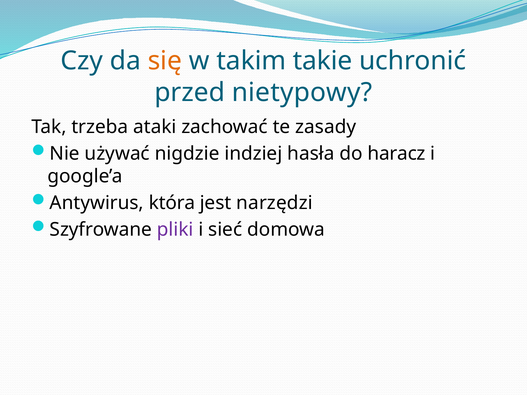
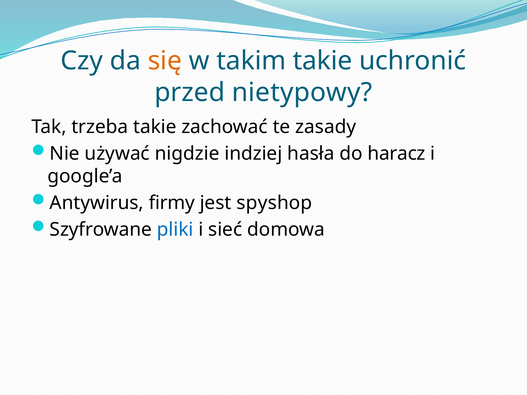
trzeba ataki: ataki -> takie
która: która -> firmy
narzędzi: narzędzi -> spyshop
pliki colour: purple -> blue
